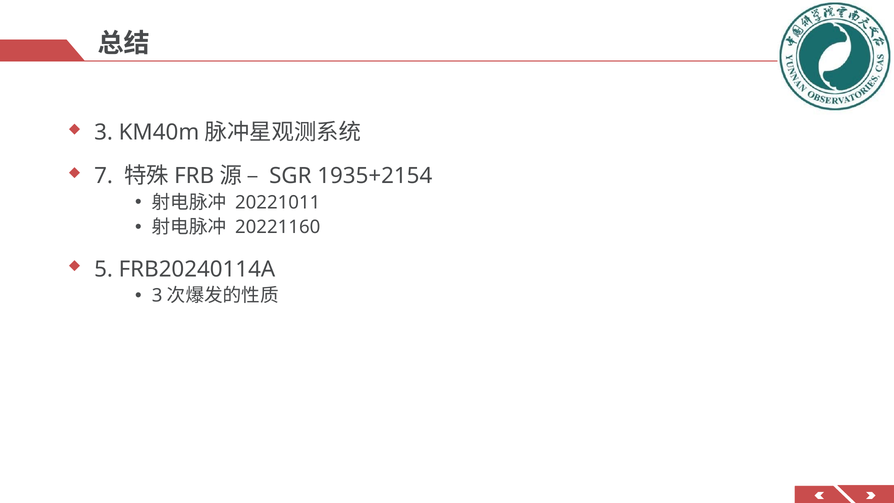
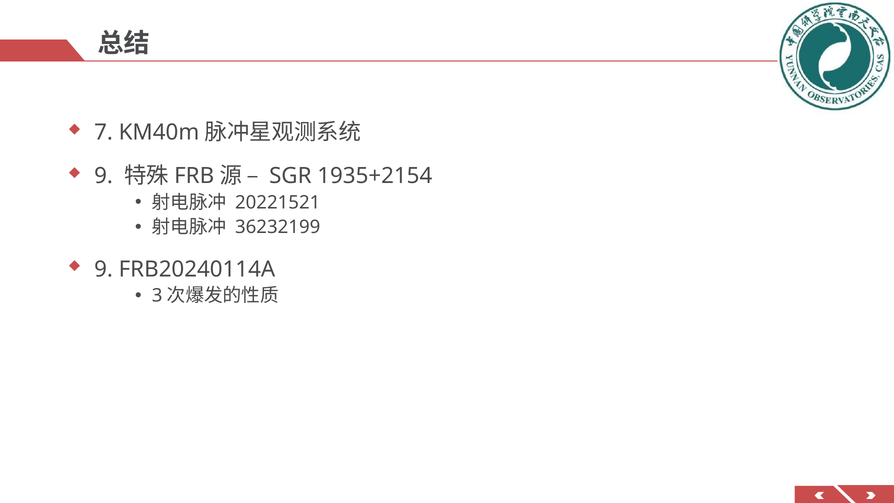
3 at (104, 132): 3 -> 7
7 at (104, 176): 7 -> 9
20221011: 20221011 -> 20221521
20221160: 20221160 -> 36232199
5 at (104, 269): 5 -> 9
